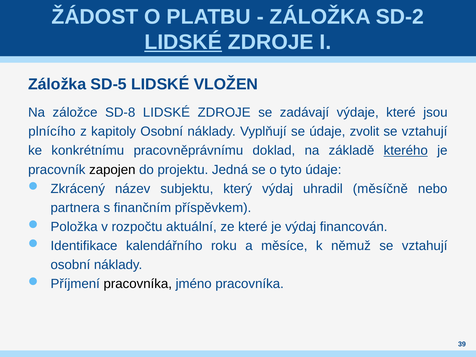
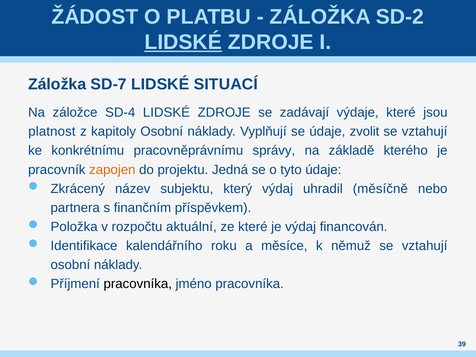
SD-5: SD-5 -> SD-7
VLOŽEN: VLOŽEN -> SITUACÍ
SD-8: SD-8 -> SD-4
plnícího: plnícího -> platnost
doklad: doklad -> správy
kterého underline: present -> none
zapojen colour: black -> orange
